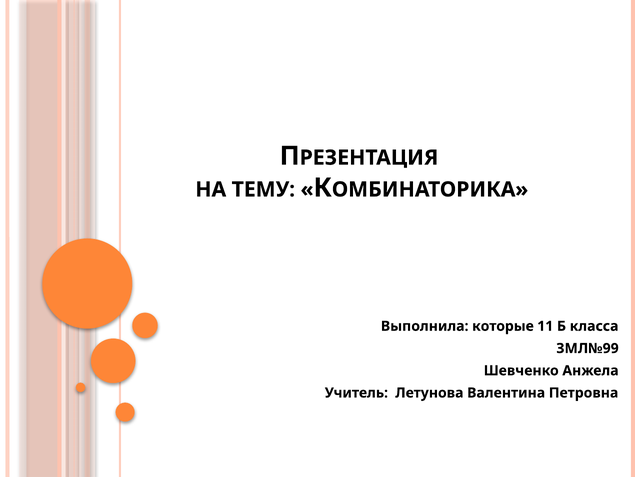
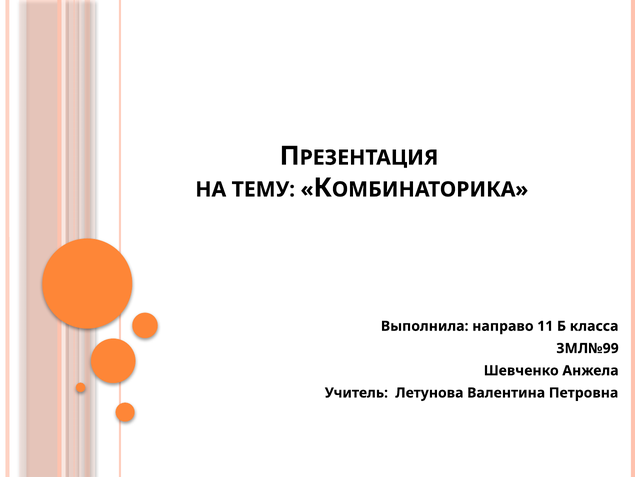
которые: которые -> направо
